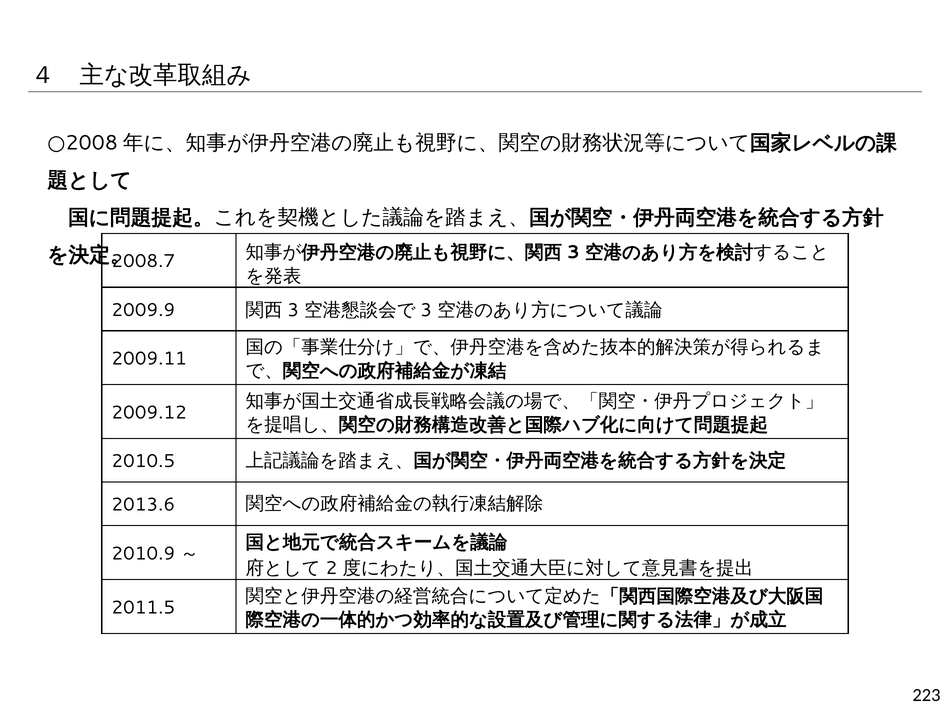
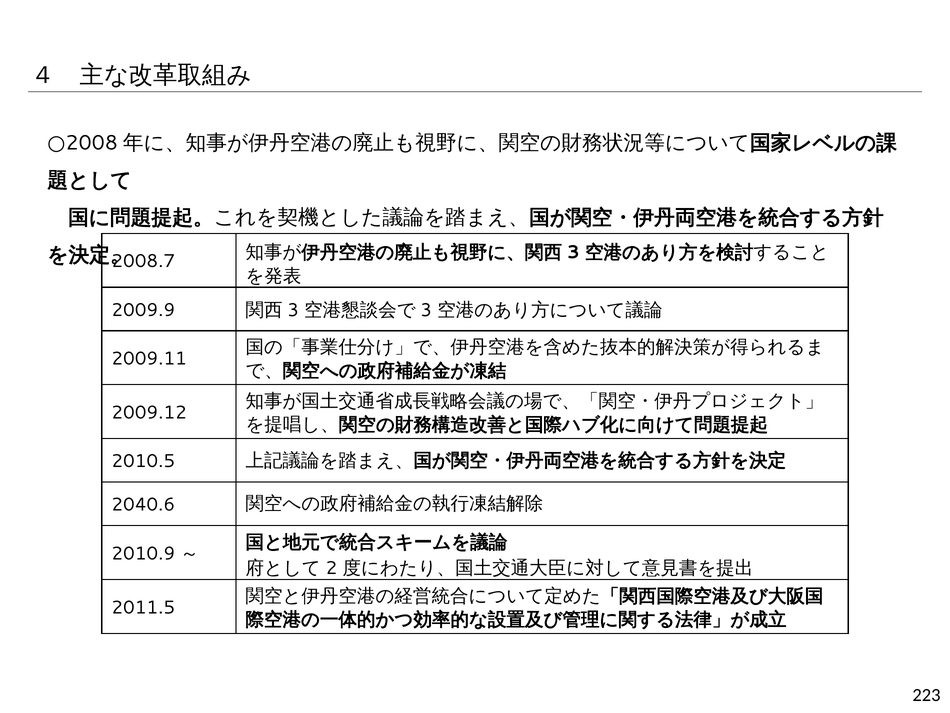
2013.6: 2013.6 -> 2040.6
